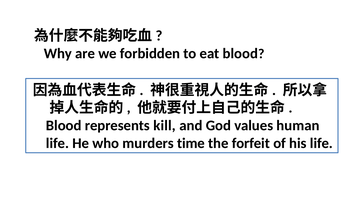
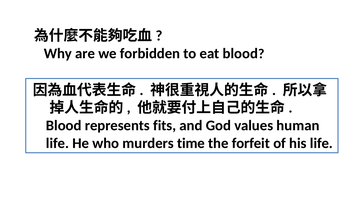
kill: kill -> fits
